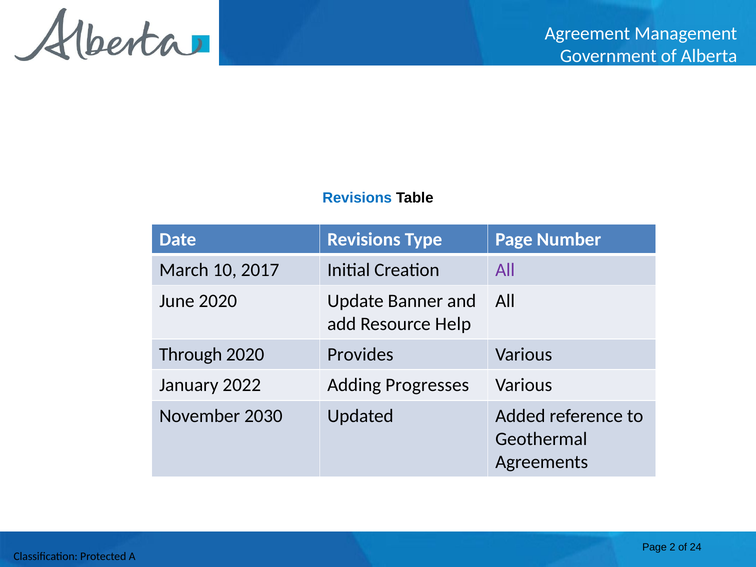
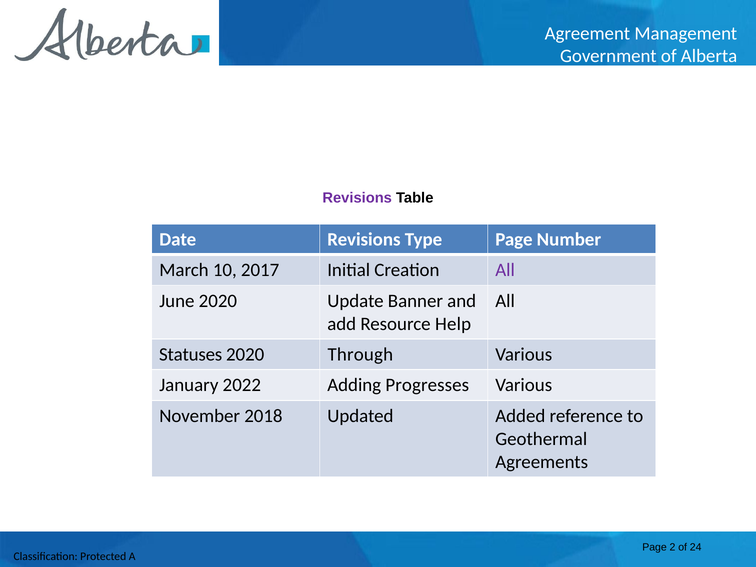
Revisions at (357, 198) colour: blue -> purple
Through: Through -> Statuses
Provides: Provides -> Through
2030: 2030 -> 2018
